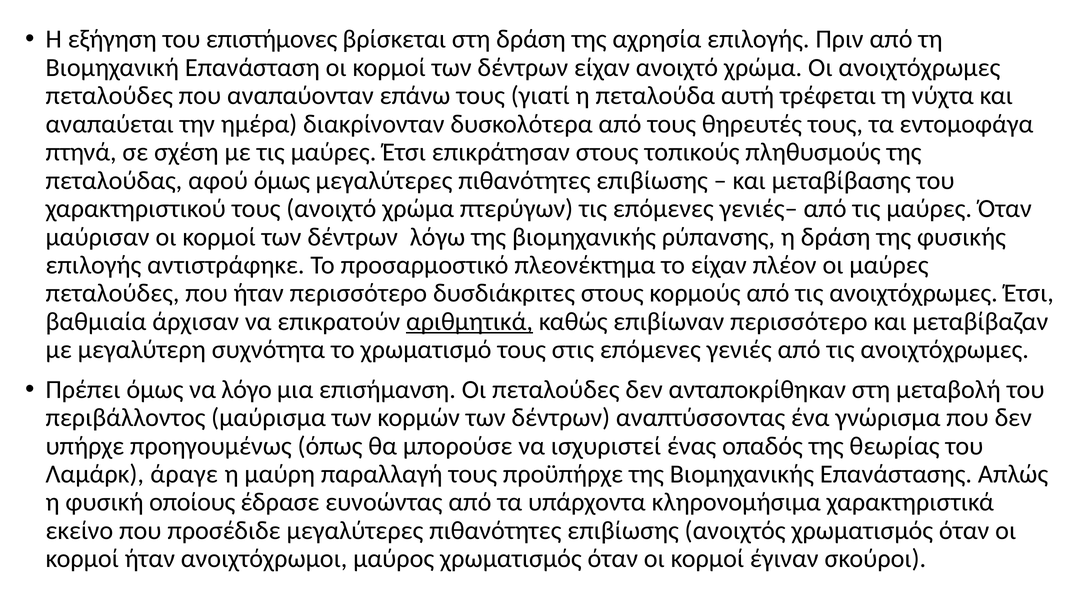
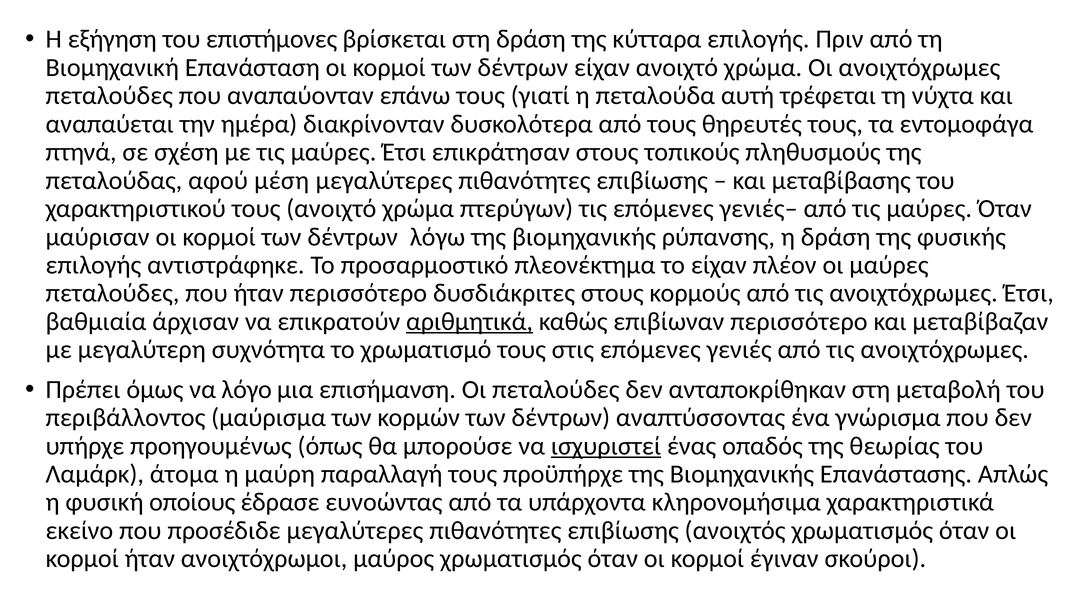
αχρησία: αχρησία -> κύτταρα
αφού όμως: όμως -> μέση
ισχυριστεί underline: none -> present
άραγε: άραγε -> άτομα
